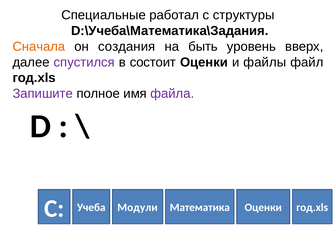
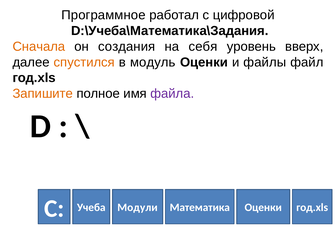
Специальные: Специальные -> Программное
структуры: структуры -> цифровой
быть: быть -> себя
спустился colour: purple -> orange
состоит: состоит -> модуль
Запишите colour: purple -> orange
